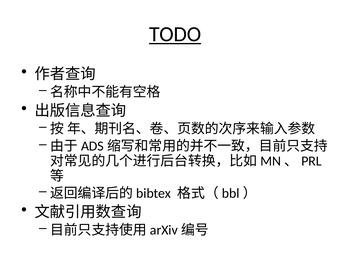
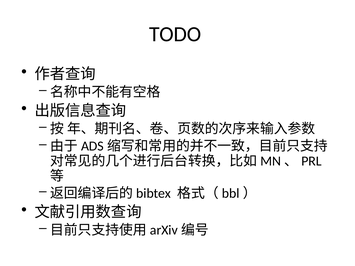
TODO underline: present -> none
